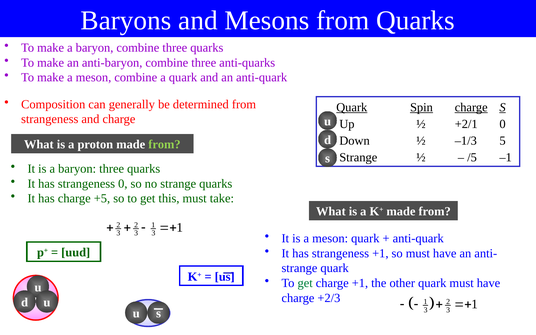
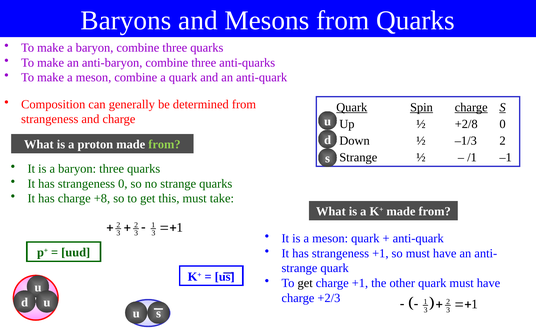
+2/1: +2/1 -> +2/8
–1/3 5: 5 -> 2
/5: /5 -> /1
+5: +5 -> +8
get at (305, 283) colour: green -> black
